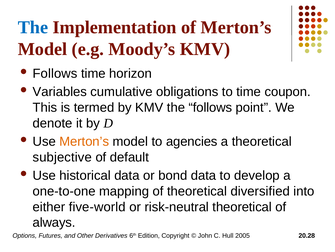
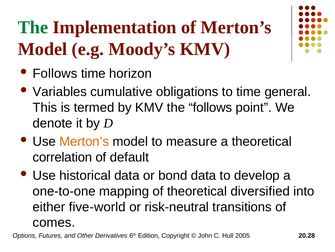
The at (33, 27) colour: blue -> green
coupon: coupon -> general
agencies: agencies -> measure
subjective: subjective -> correlation
risk-neutral theoretical: theoretical -> transitions
always: always -> comes
